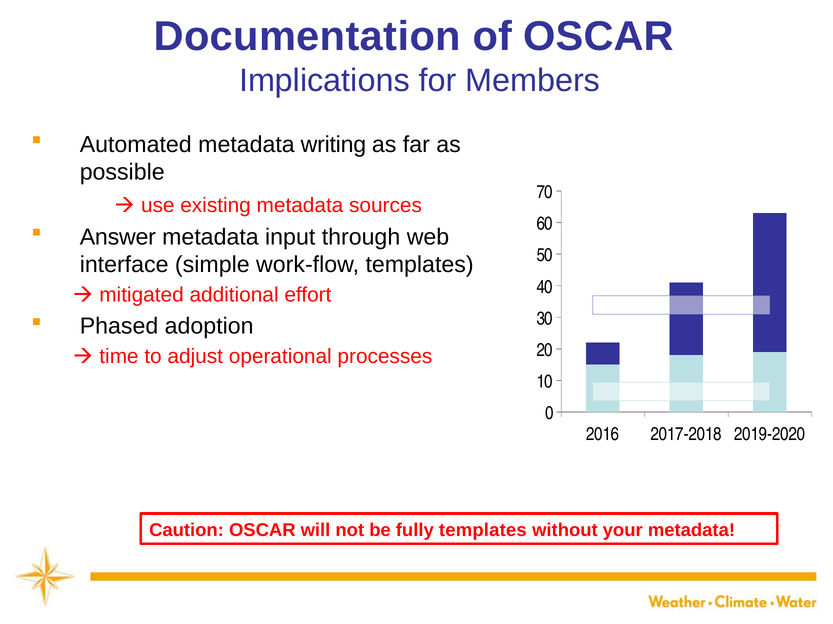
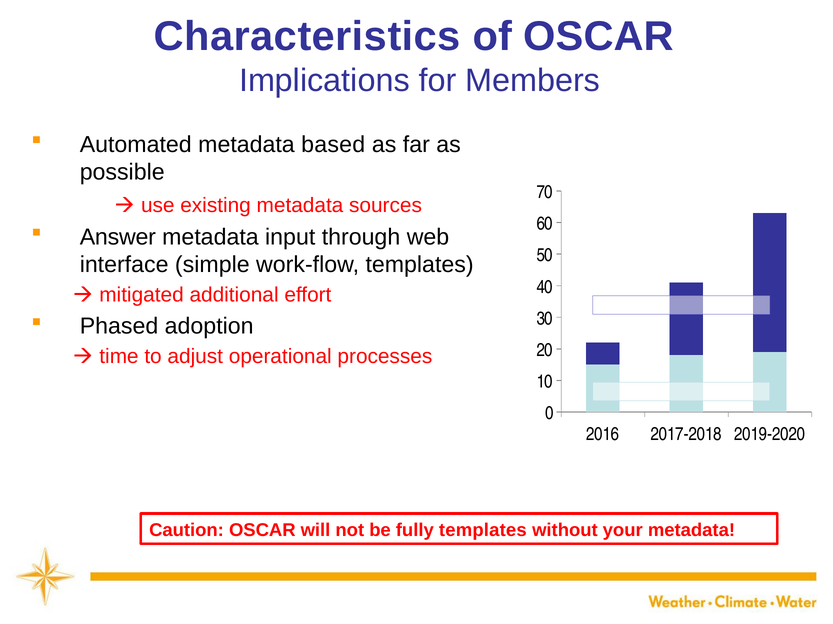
Documentation: Documentation -> Characteristics
writing: writing -> based
